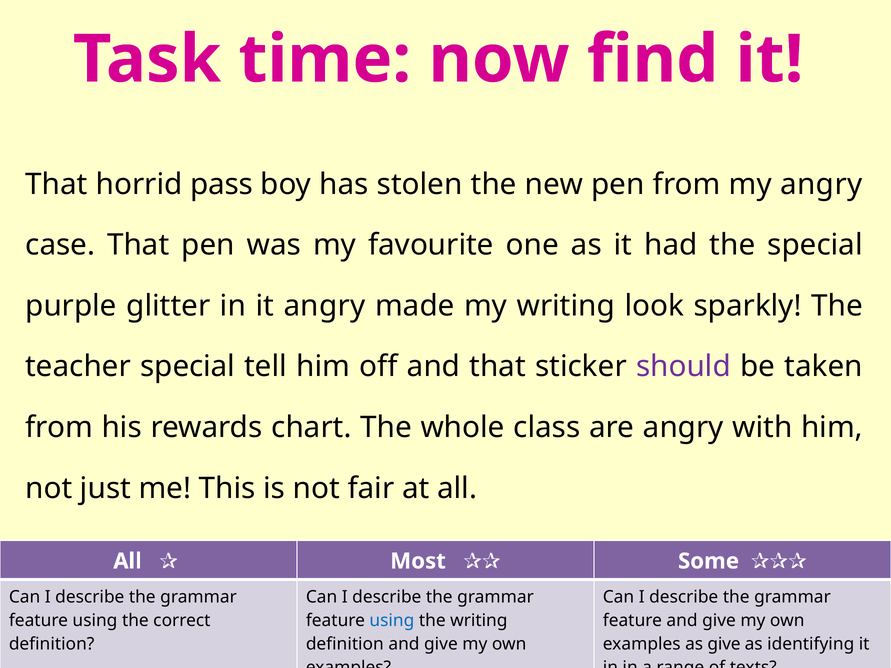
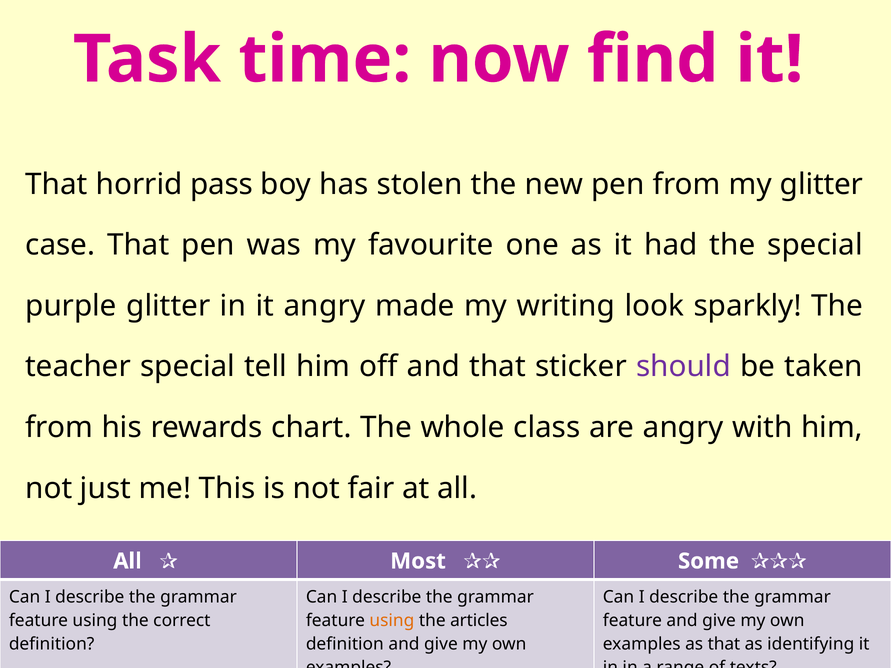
my angry: angry -> glitter
using at (392, 621) colour: blue -> orange
the writing: writing -> articles
as give: give -> that
